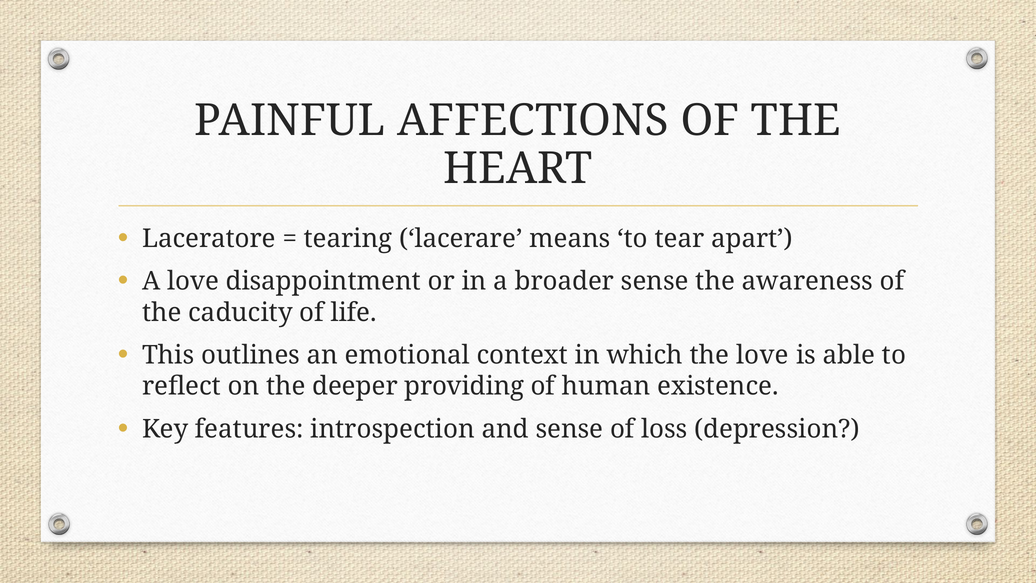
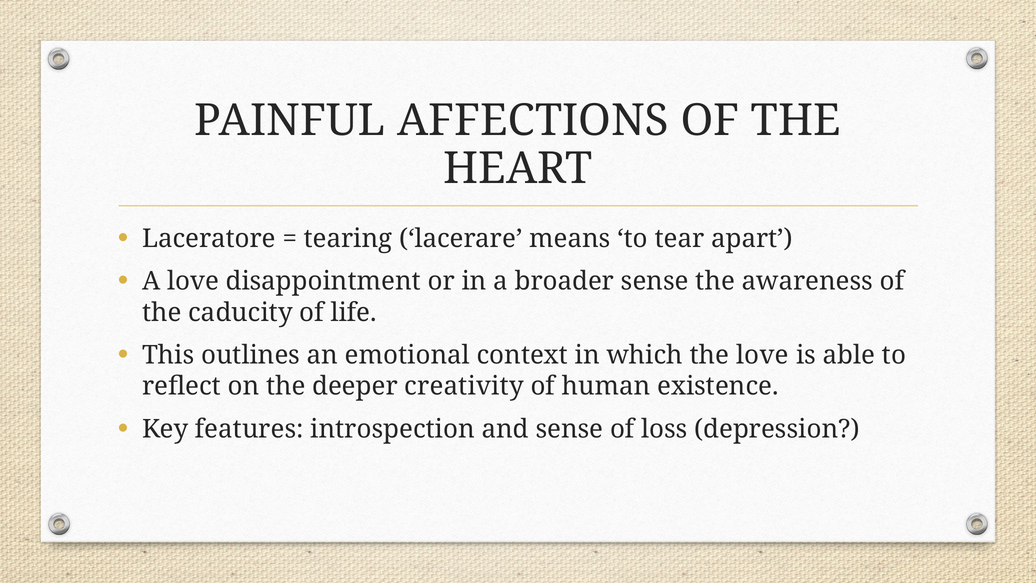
providing: providing -> creativity
